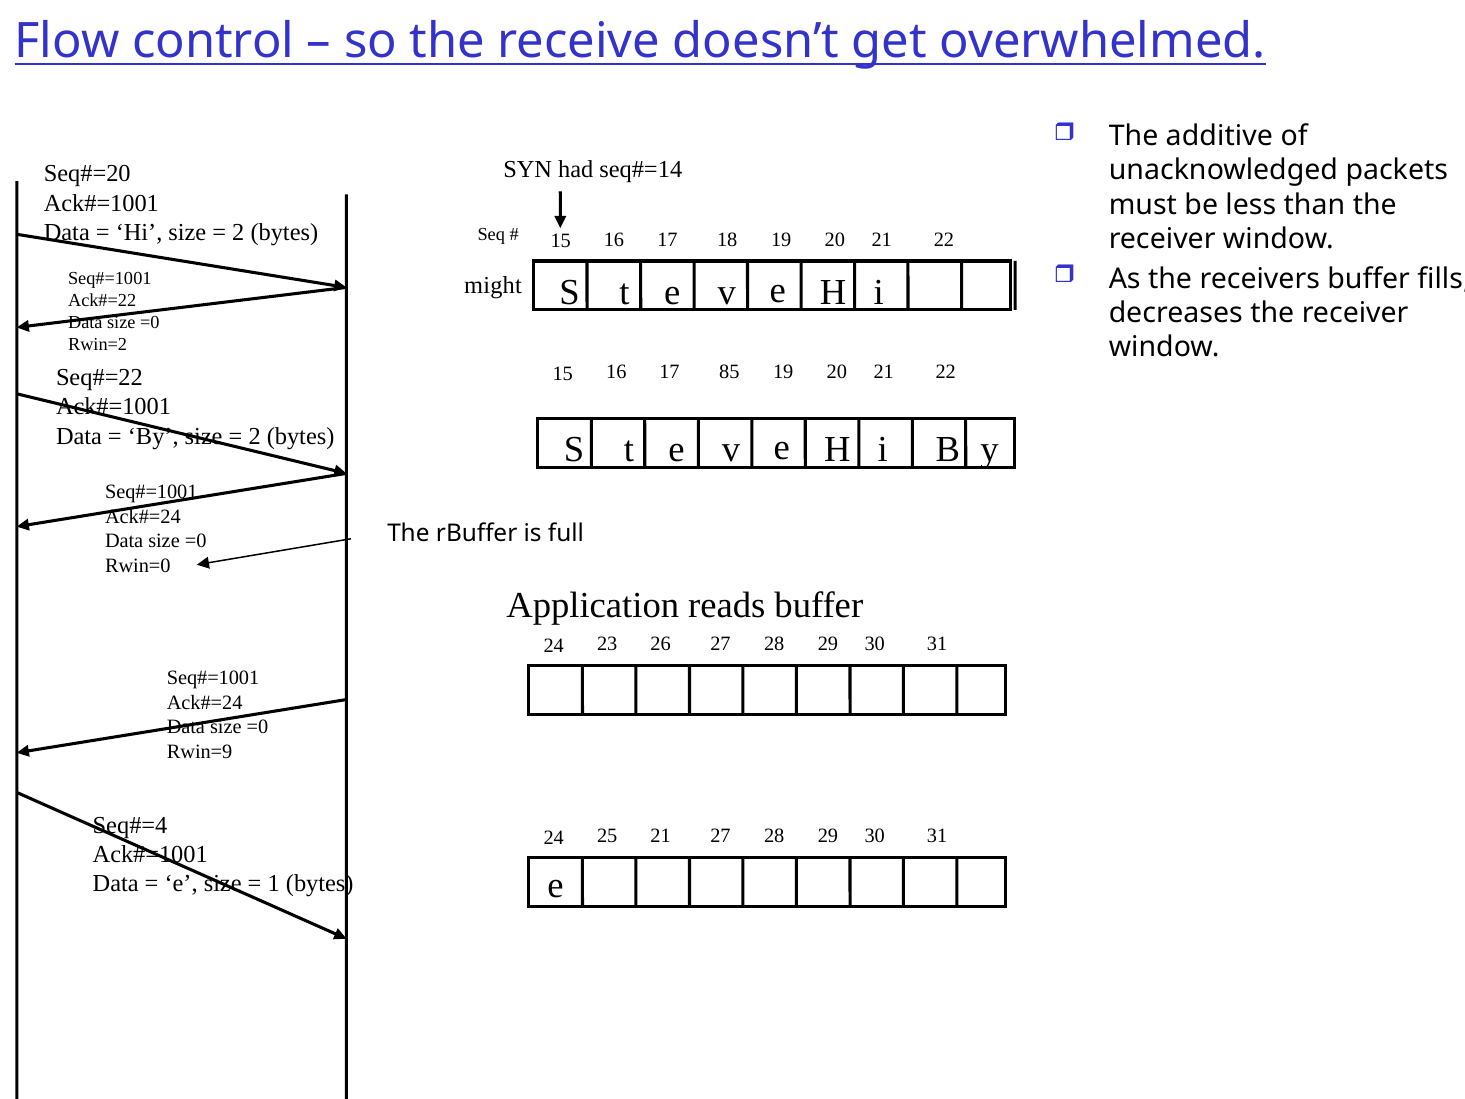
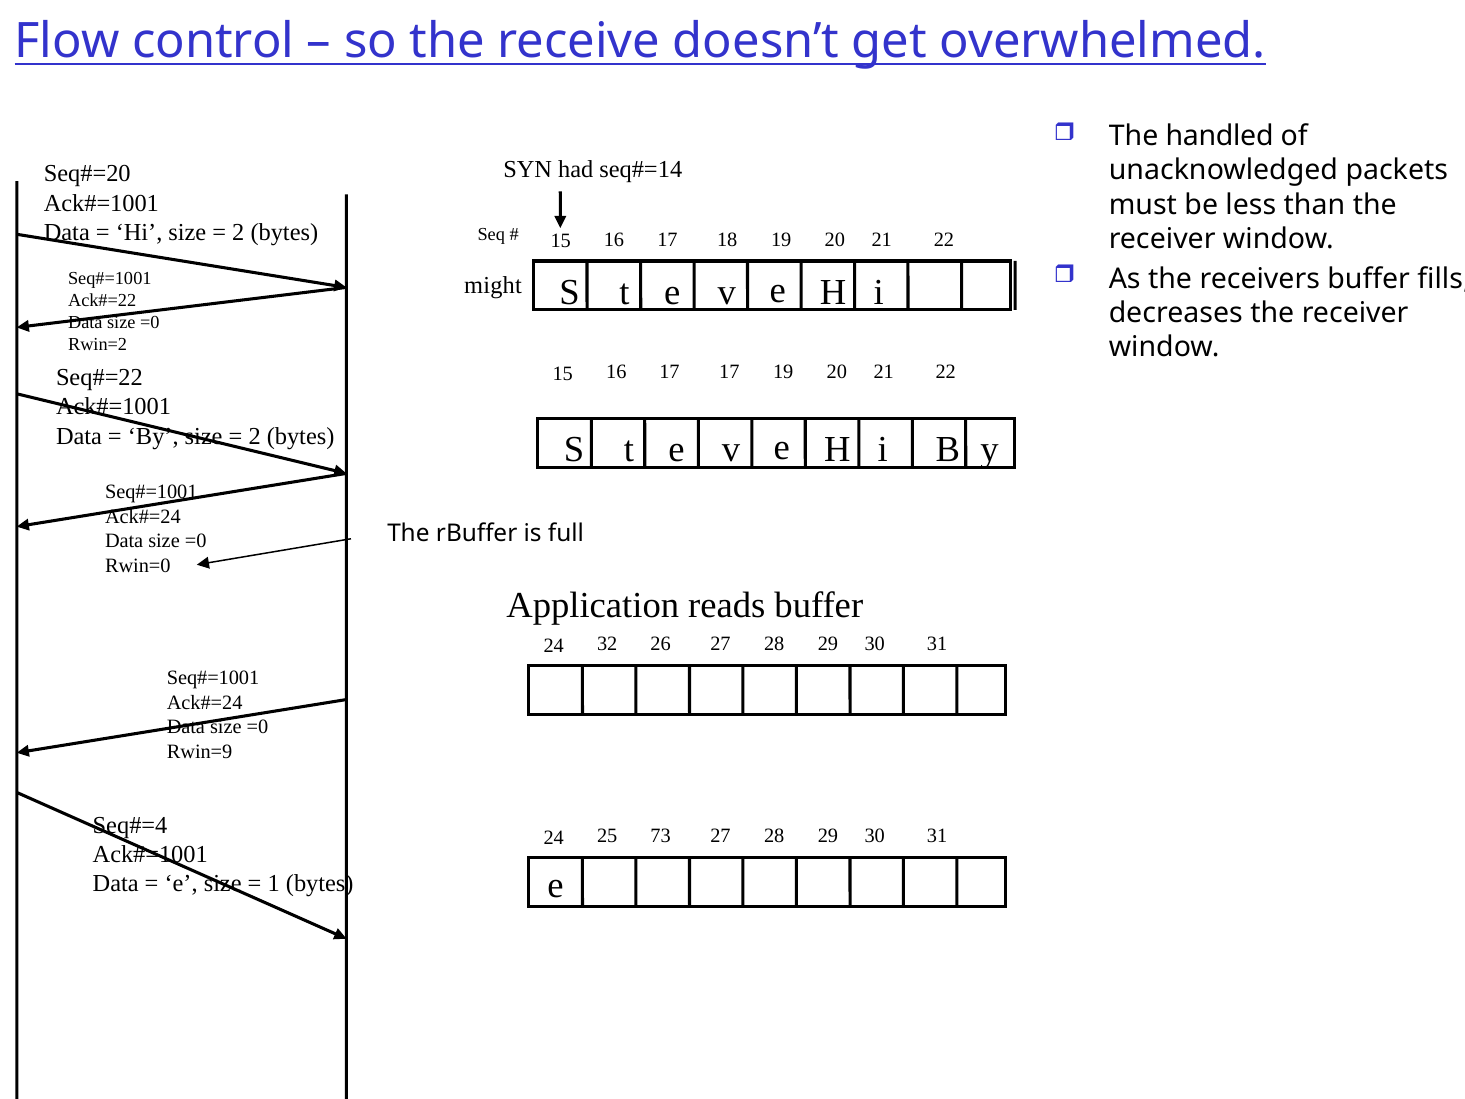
additive: additive -> handled
17 85: 85 -> 17
23: 23 -> 32
25 21: 21 -> 73
